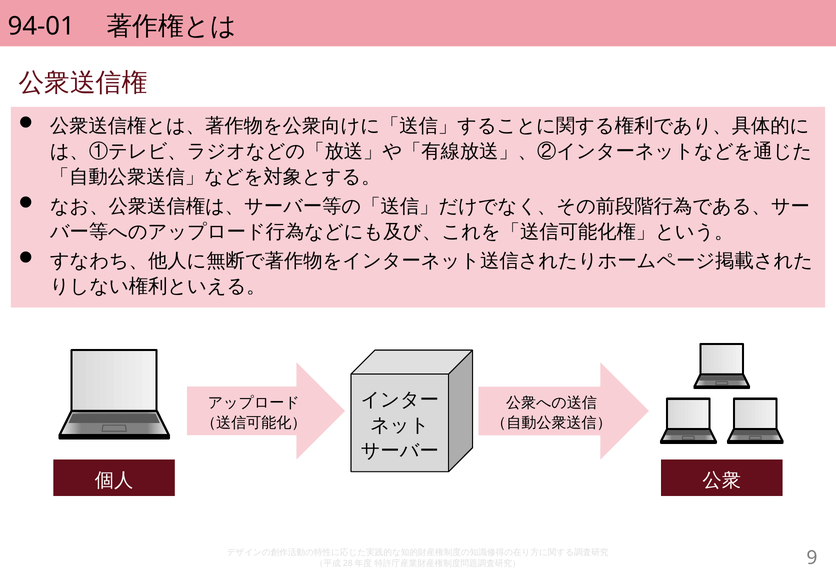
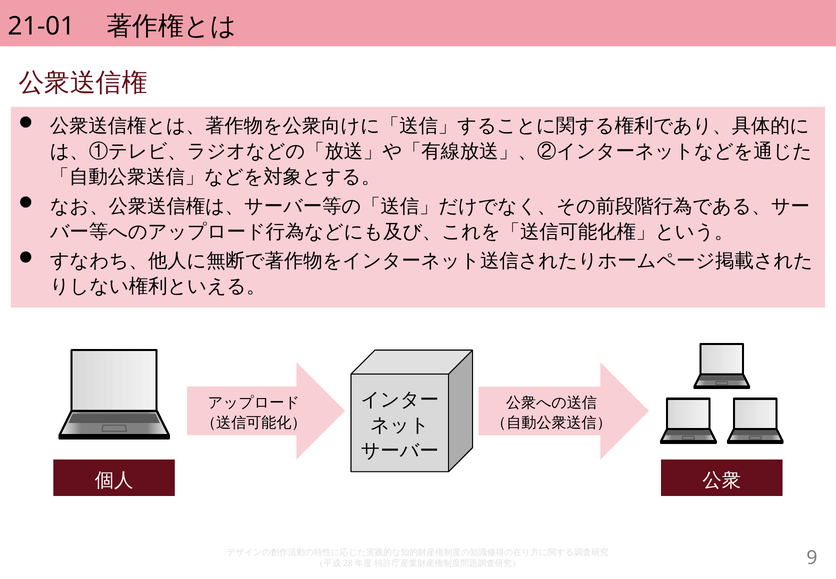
94-01: 94-01 -> 21-01
